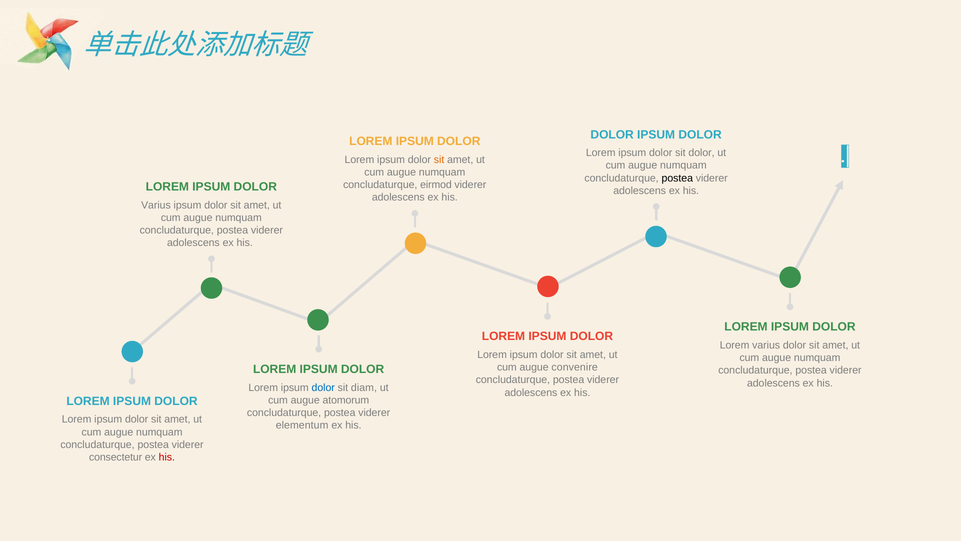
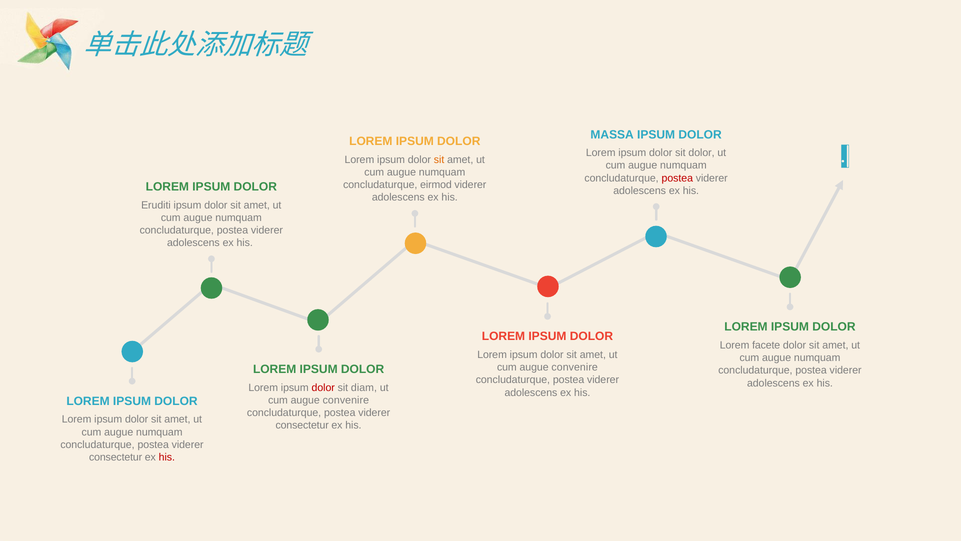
DOLOR at (612, 134): DOLOR -> MASSA
postea at (677, 178) colour: black -> red
Varius at (156, 205): Varius -> Eruditi
Lorem varius: varius -> facete
dolor at (323, 387) colour: blue -> red
atomorum at (346, 400): atomorum -> convenire
elementum at (302, 425): elementum -> consectetur
